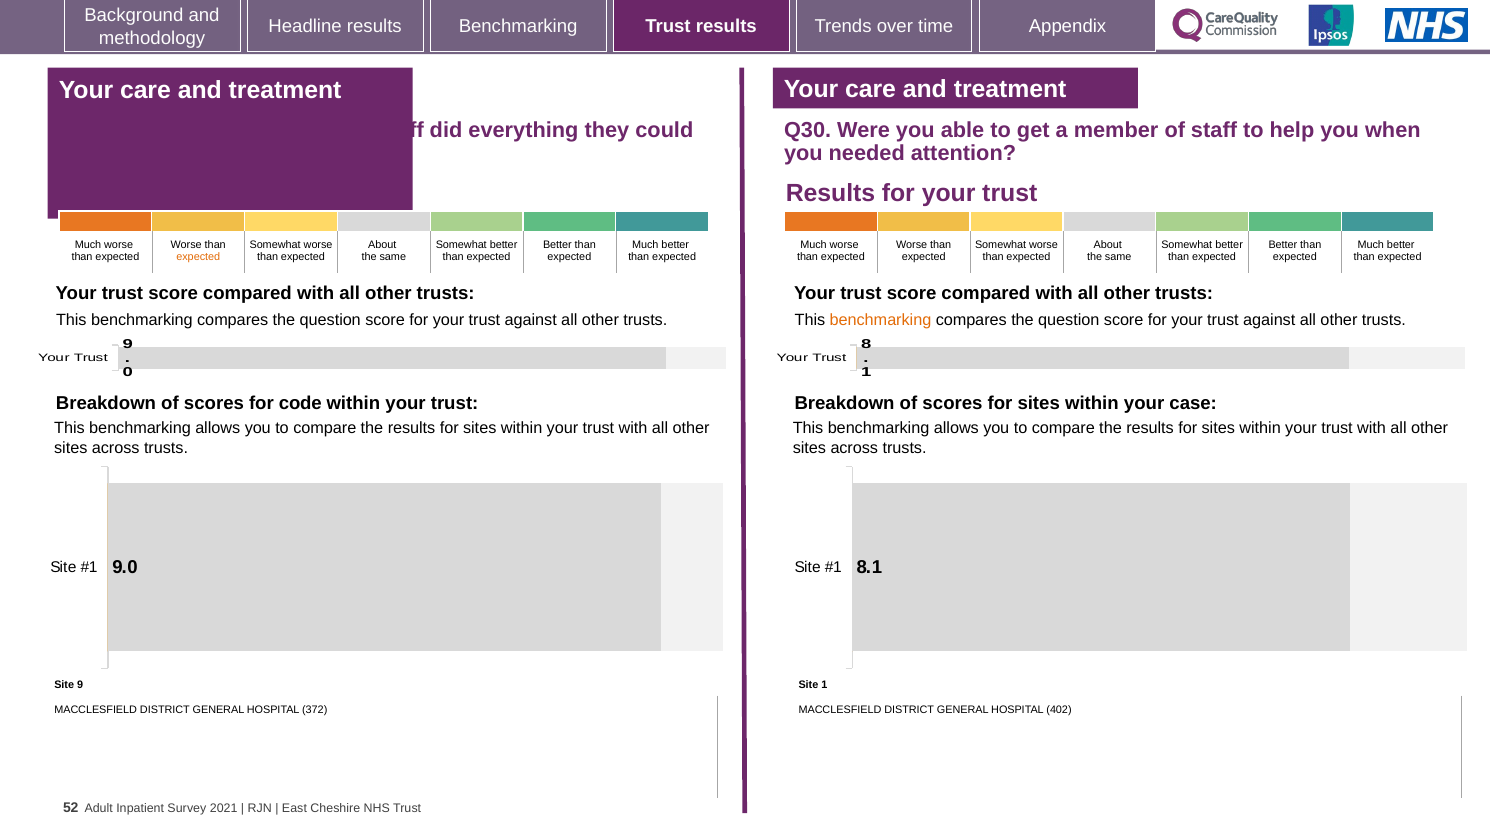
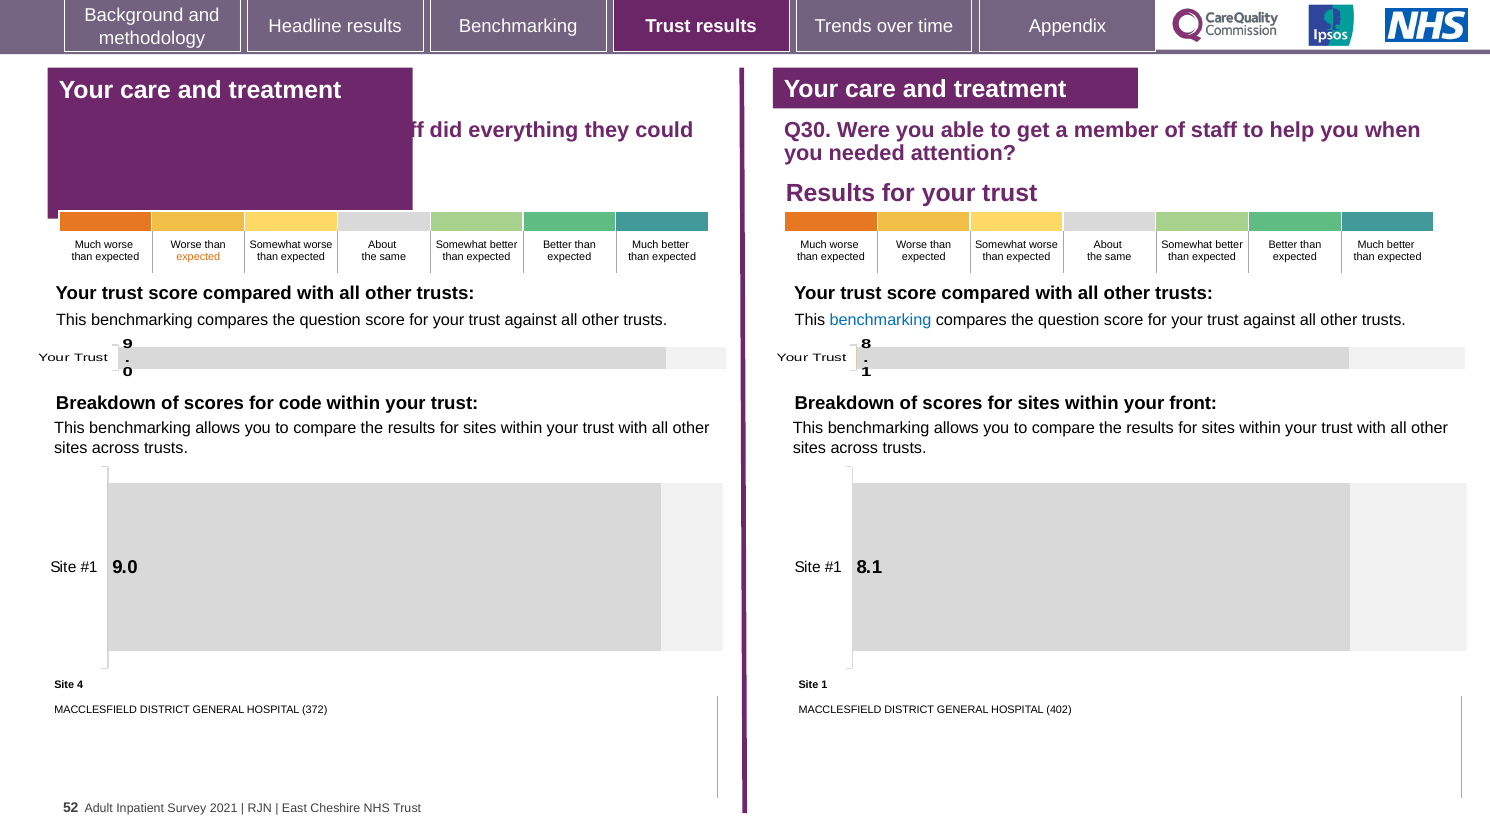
benchmarking at (880, 320) colour: orange -> blue
case: case -> front
Site 9: 9 -> 4
